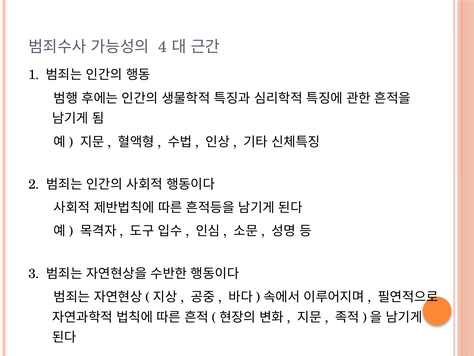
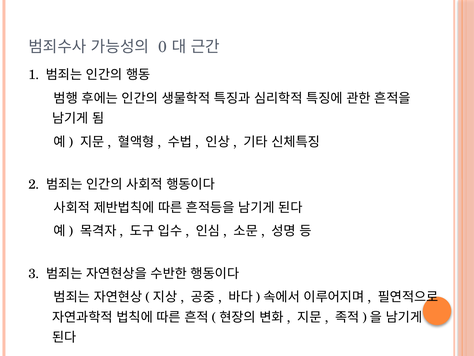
4: 4 -> 0
